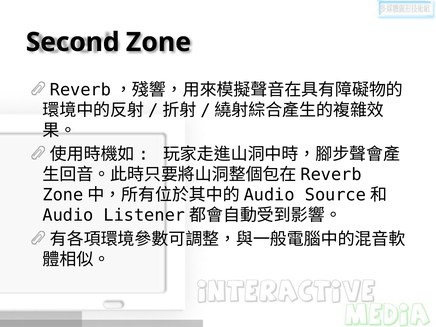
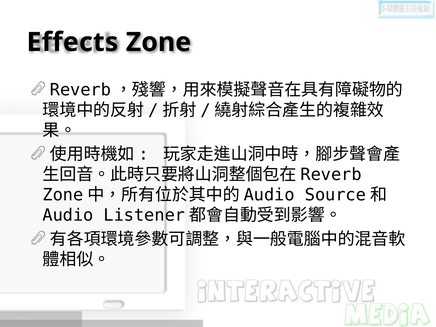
Second: Second -> Effects
